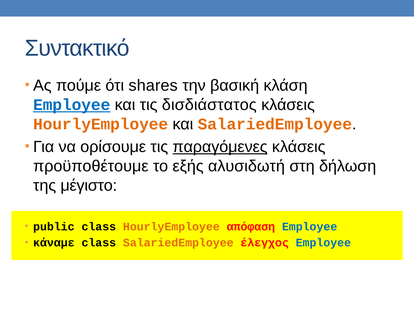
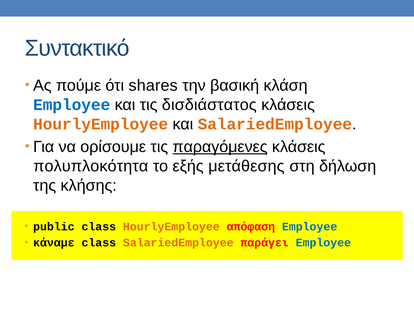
Employee at (72, 105) underline: present -> none
προϋποθέτουμε: προϋποθέτουμε -> πολυπλοκότητα
αλυσιδωτή: αλυσιδωτή -> μετάθεσης
μέγιστο: μέγιστο -> κλήσης
έλεγχος: έλεγχος -> παράγει
